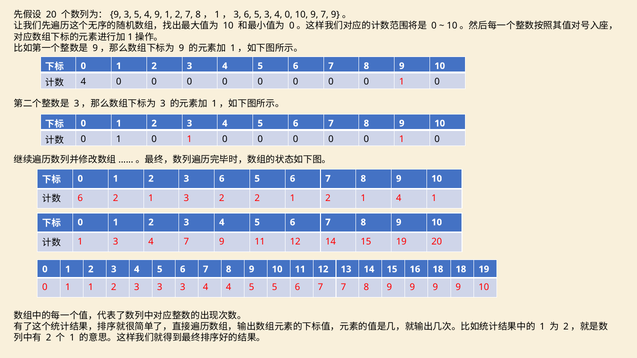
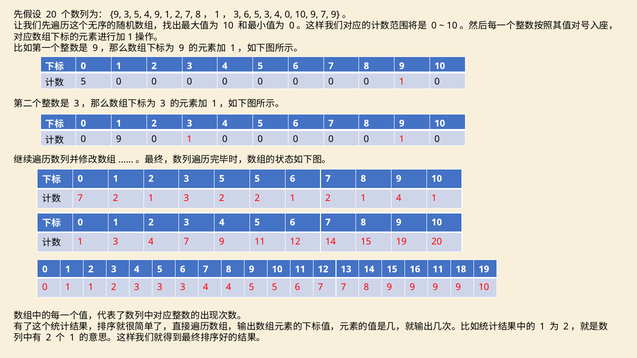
4 at (83, 82): 4 -> 5
1 at (119, 139): 1 -> 9
2 3 6: 6 -> 5
6 at (80, 198): 6 -> 7
16 18: 18 -> 11
